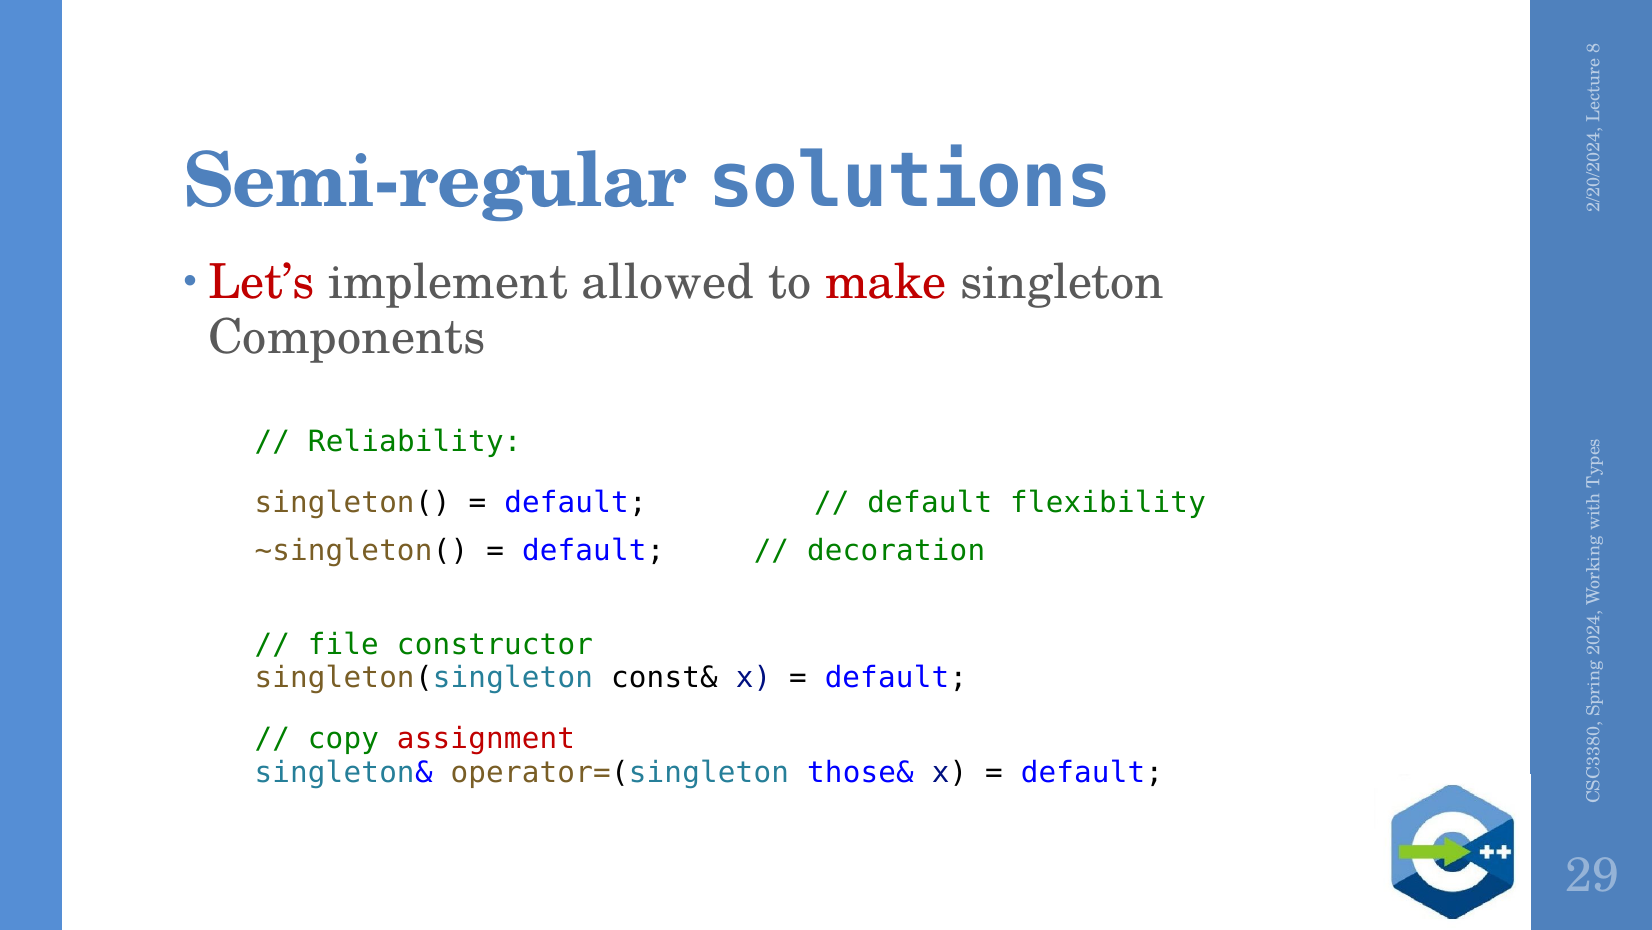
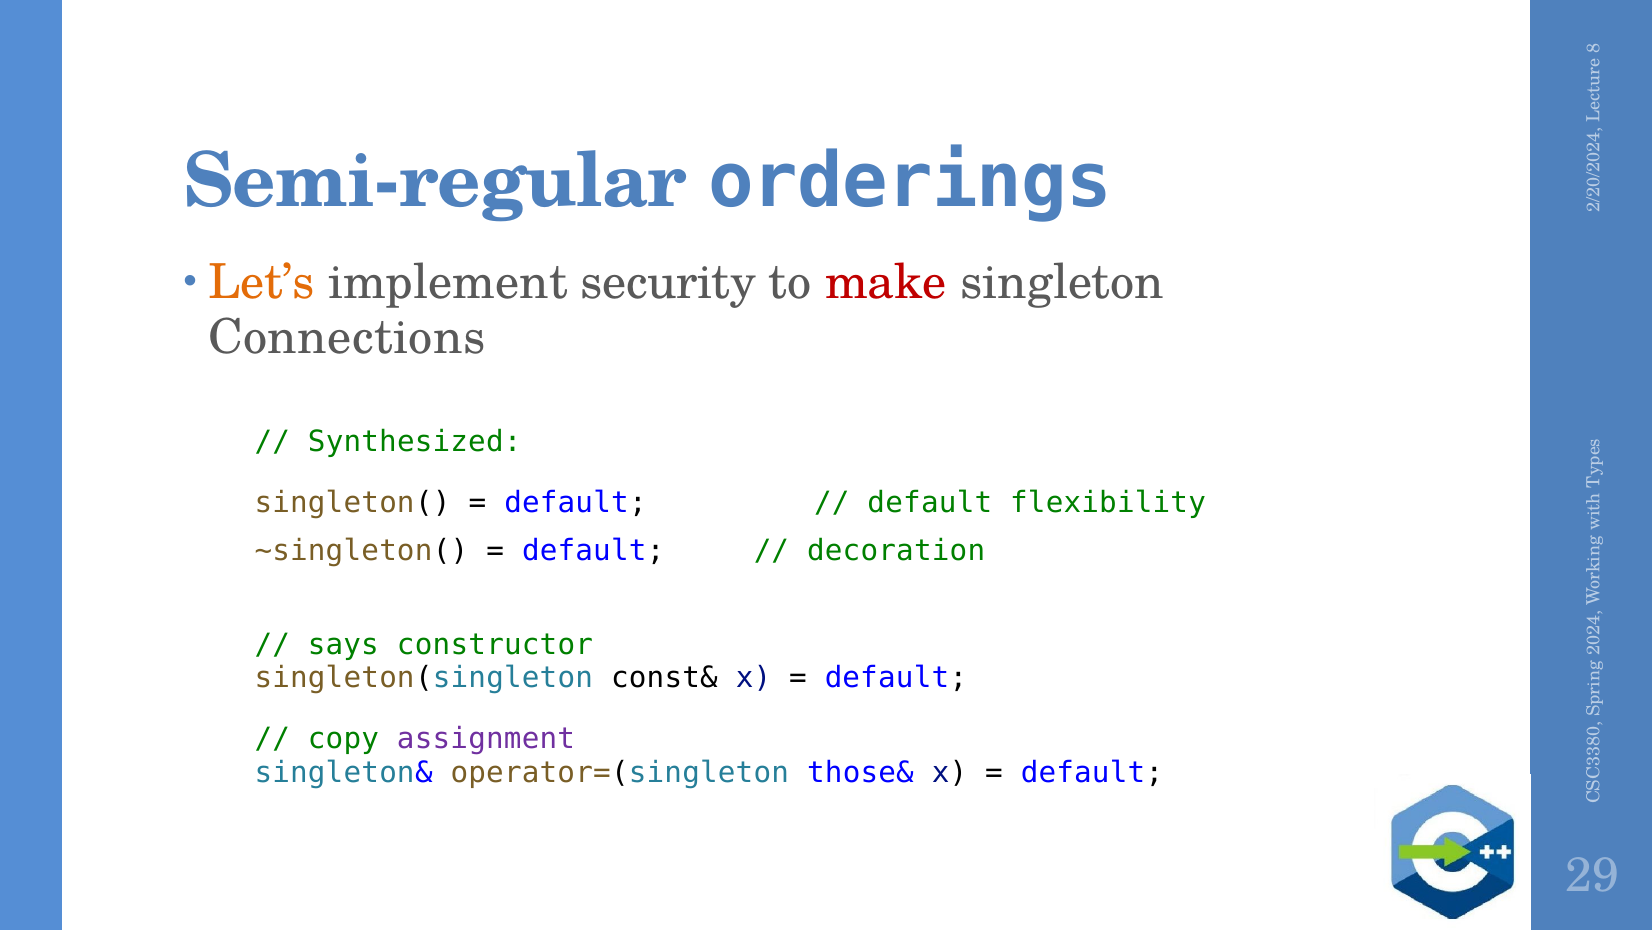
solutions: solutions -> orderings
Let’s colour: red -> orange
allowed: allowed -> security
Components: Components -> Connections
Reliability: Reliability -> Synthesized
file: file -> says
assignment colour: red -> purple
